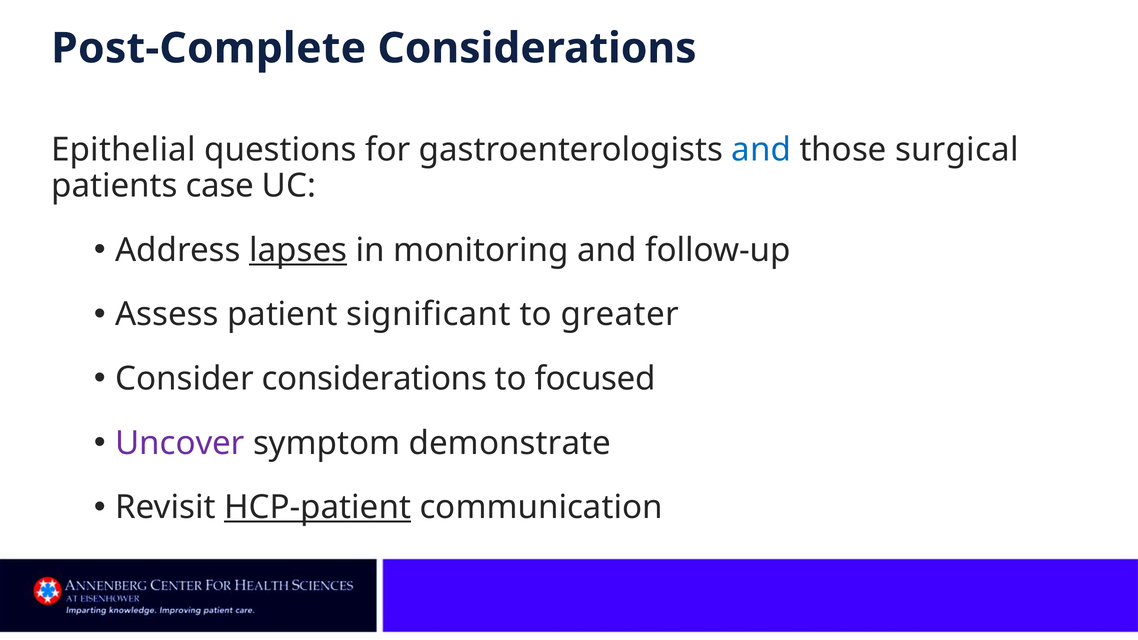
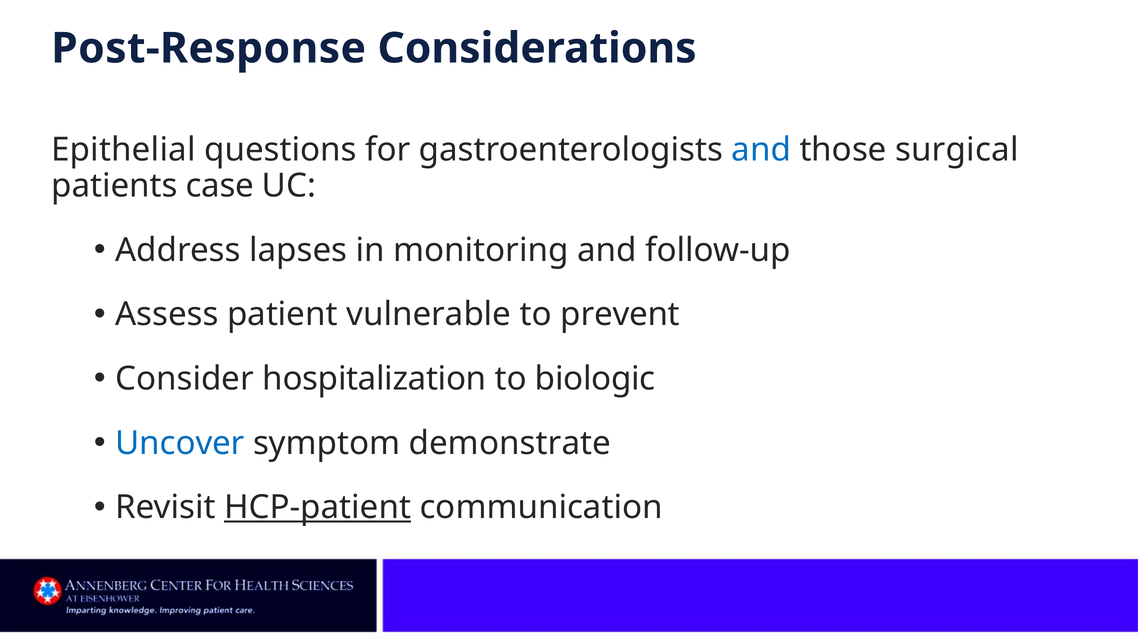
Post-Complete: Post-Complete -> Post-Response
lapses underline: present -> none
significant: significant -> vulnerable
greater: greater -> prevent
Consider considerations: considerations -> hospitalization
focused: focused -> biologic
Uncover colour: purple -> blue
